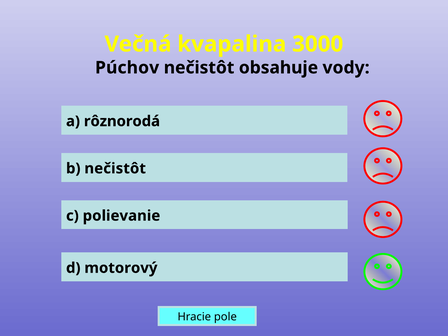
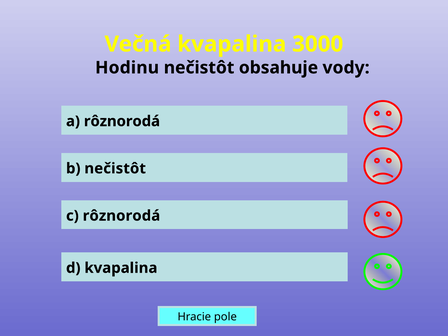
Púchov: Púchov -> Hodinu
c polievanie: polievanie -> rôznorodá
d motorový: motorový -> kvapalina
